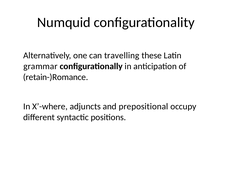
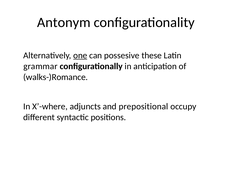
Numquid: Numquid -> Antonym
one underline: none -> present
travelling: travelling -> possesive
retain-)Romance: retain-)Romance -> walks-)Romance
